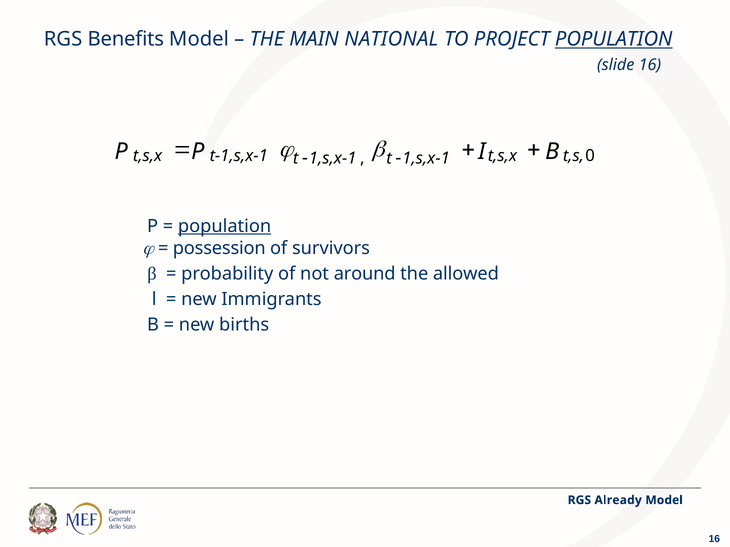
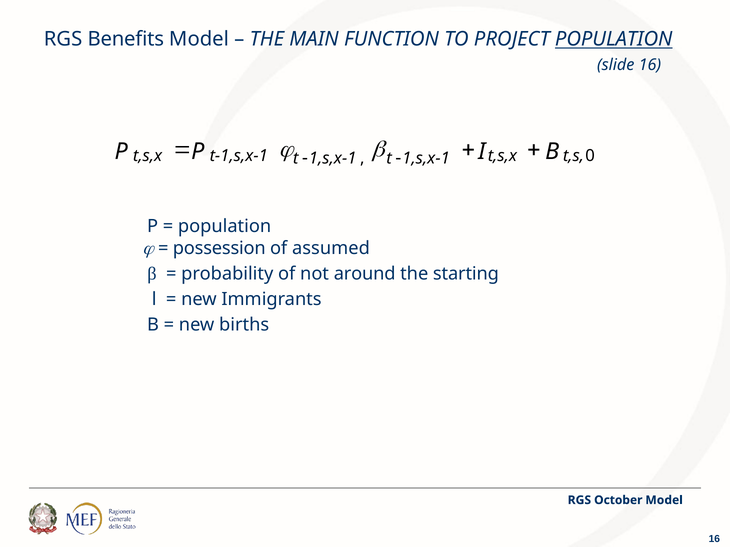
NATIONAL: NATIONAL -> FUNCTION
population at (225, 226) underline: present -> none
survivors: survivors -> assumed
allowed: allowed -> starting
Already: Already -> October
